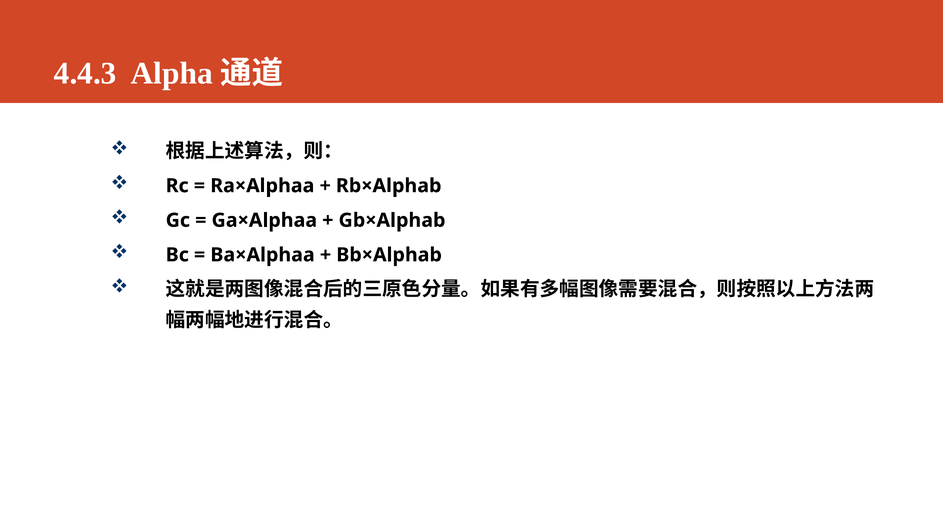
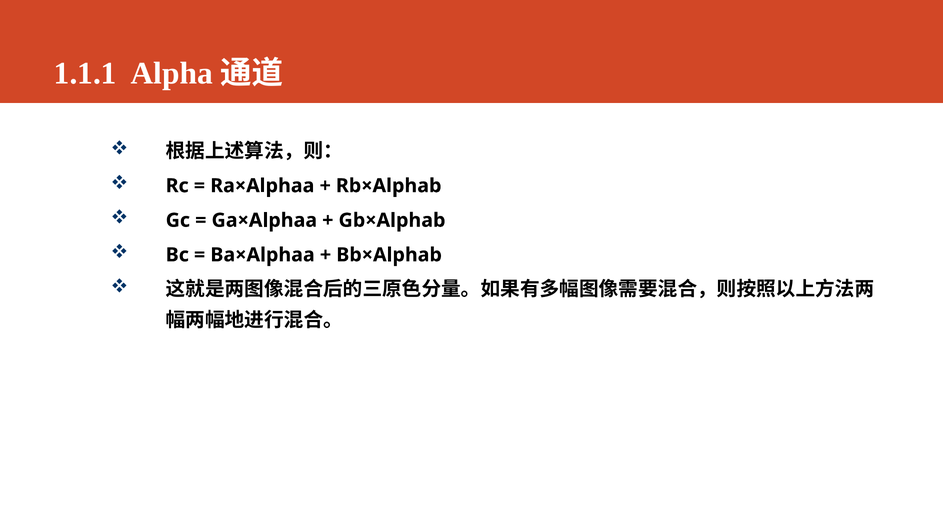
4.4.3: 4.4.3 -> 1.1.1
